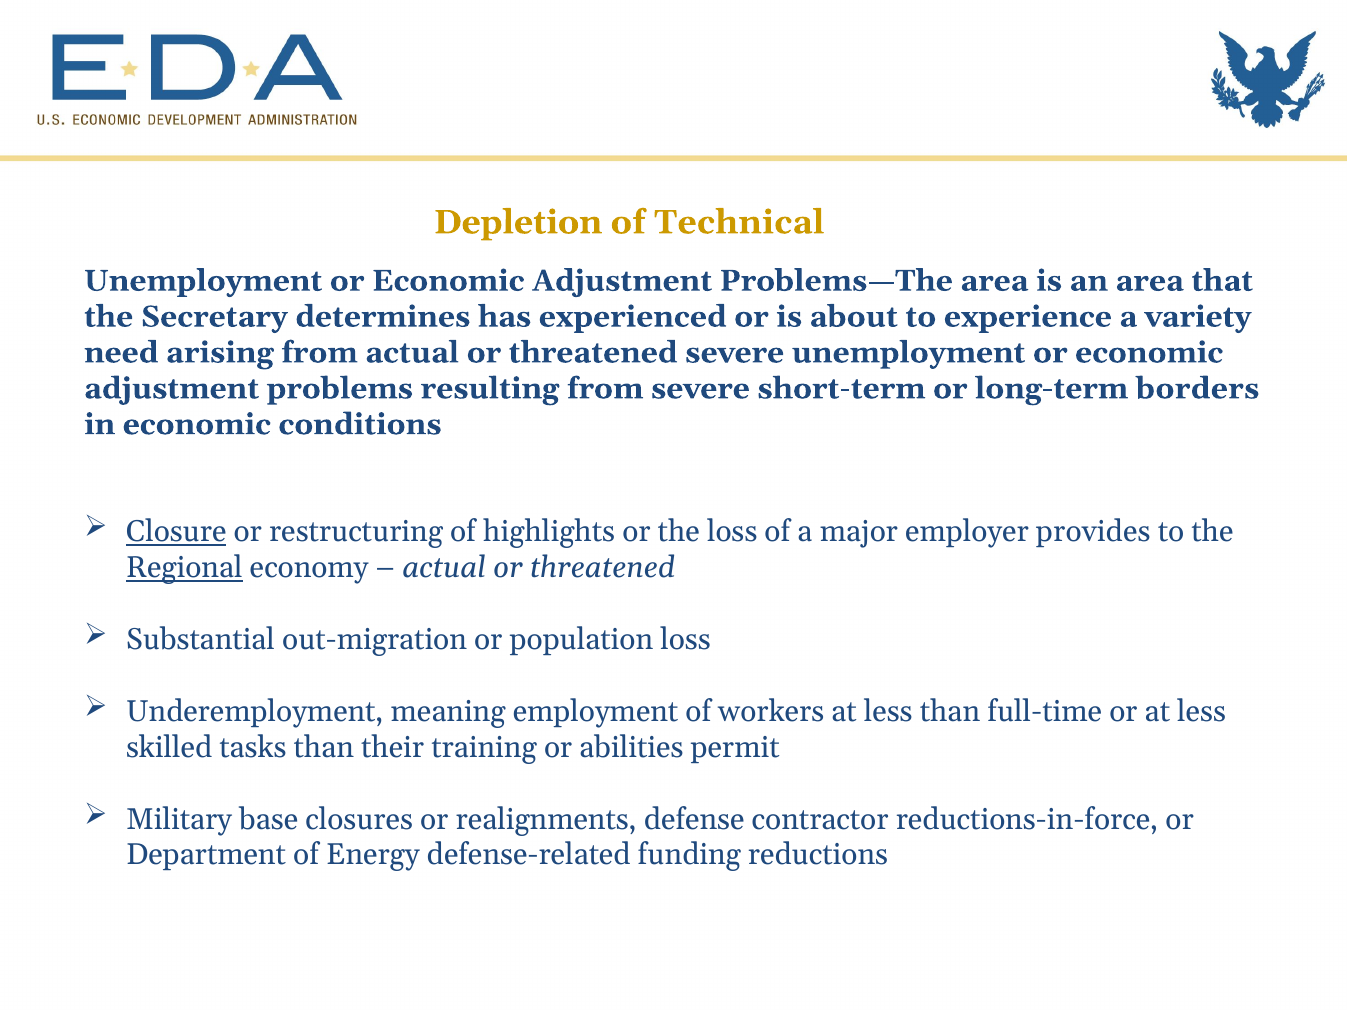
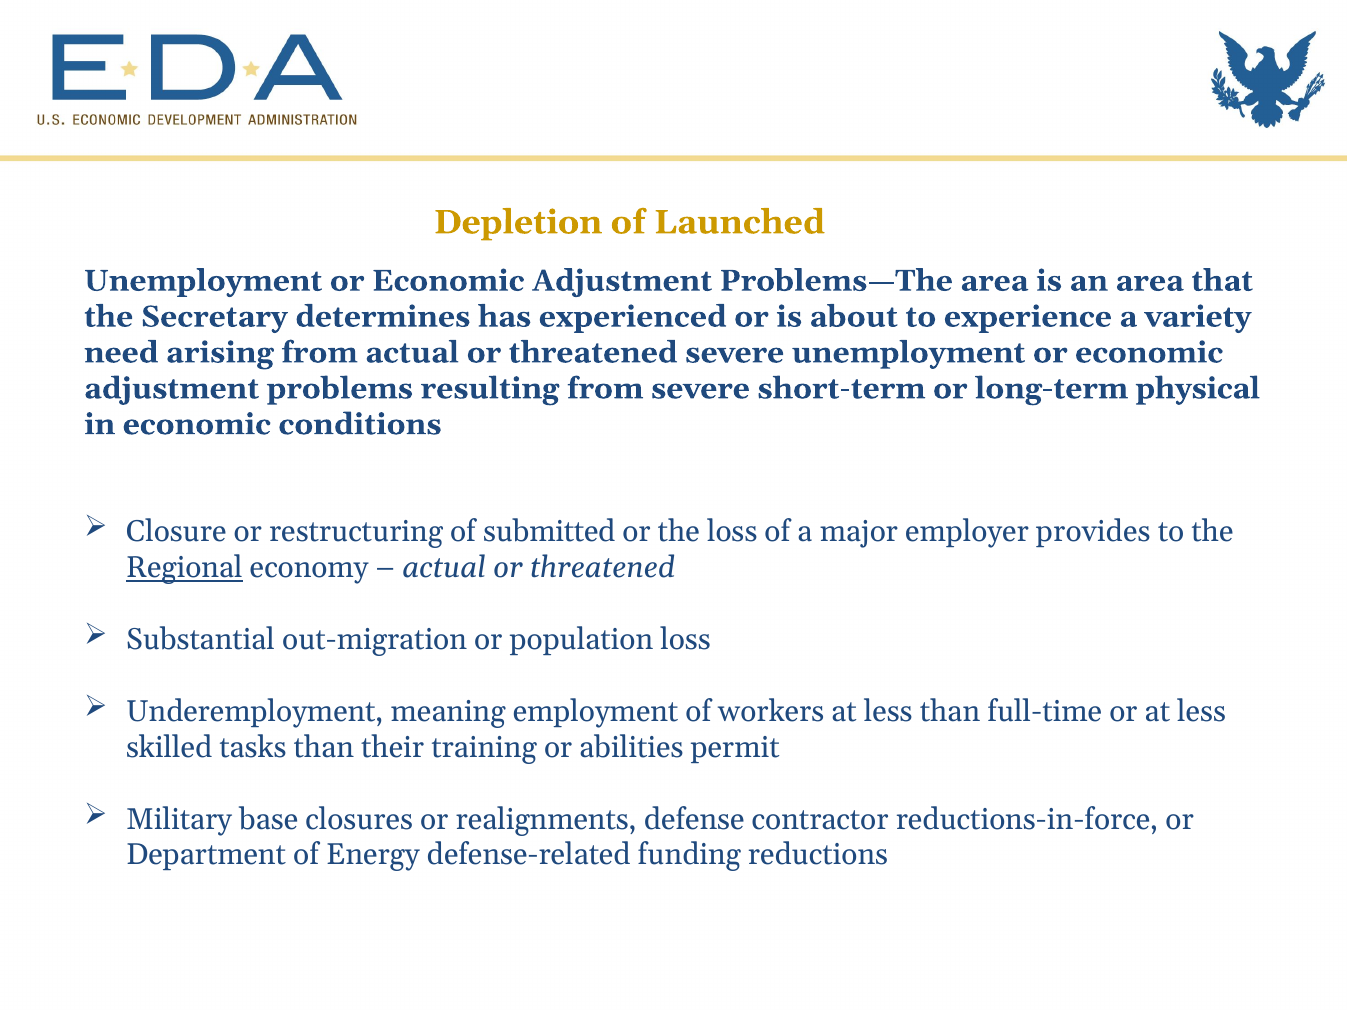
Technical: Technical -> Launched
borders: borders -> physical
Closure underline: present -> none
highlights: highlights -> submitted
